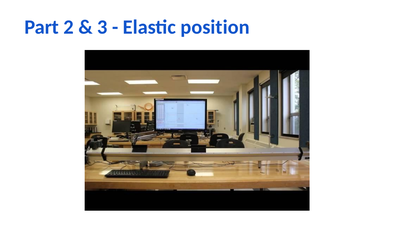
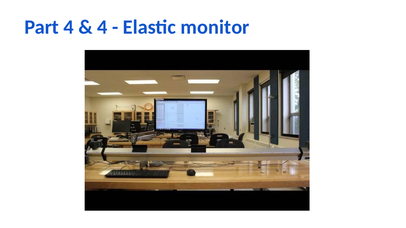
Part 2: 2 -> 4
3 at (102, 27): 3 -> 4
position: position -> monitor
